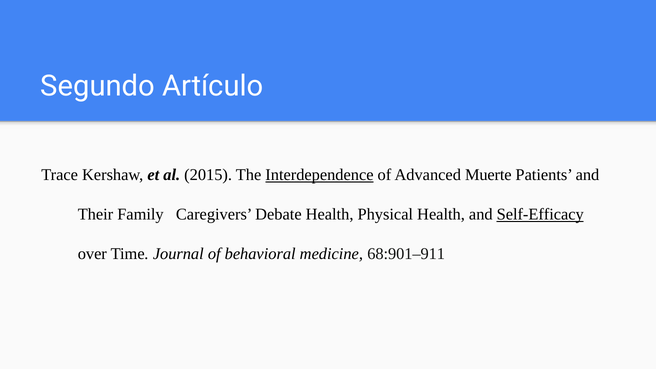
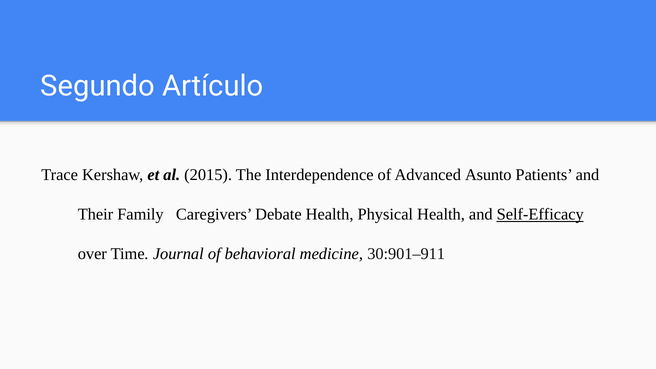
Interdependence underline: present -> none
Muerte: Muerte -> Asunto
68:901–911: 68:901–911 -> 30:901–911
